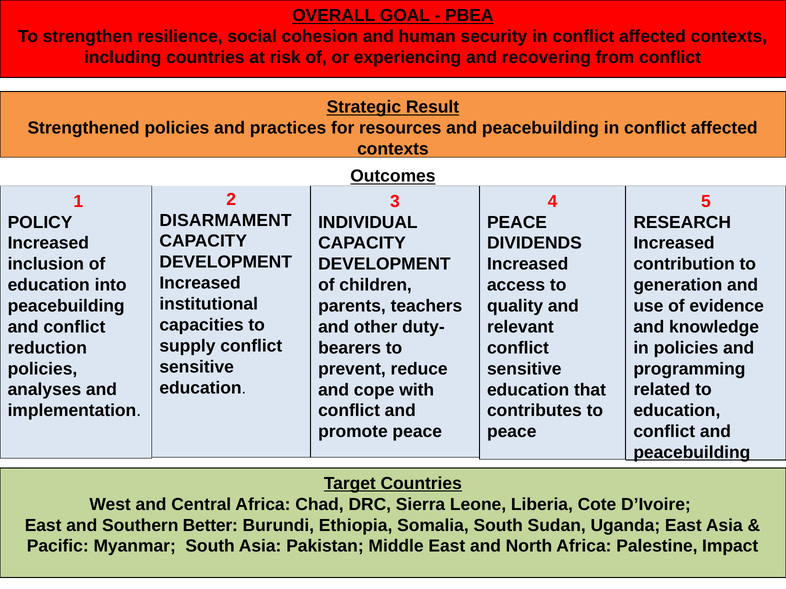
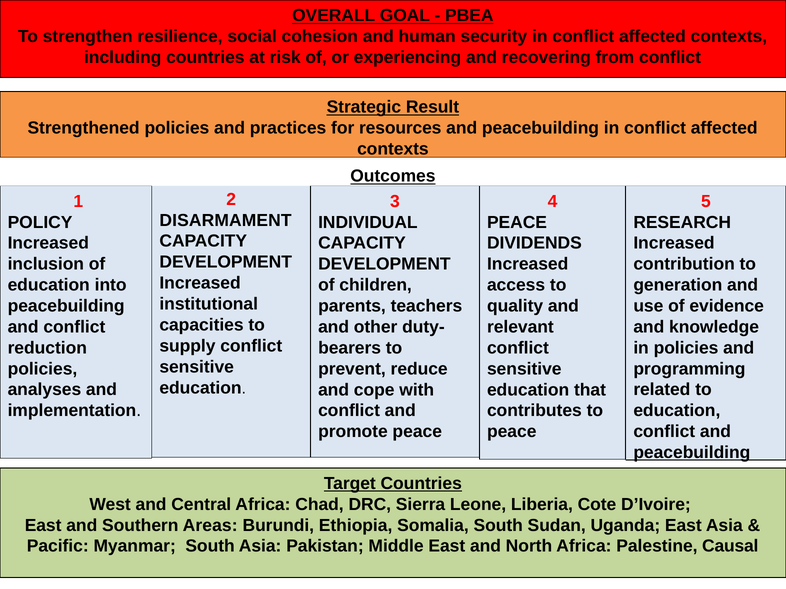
Better: Better -> Areas
Impact: Impact -> Causal
